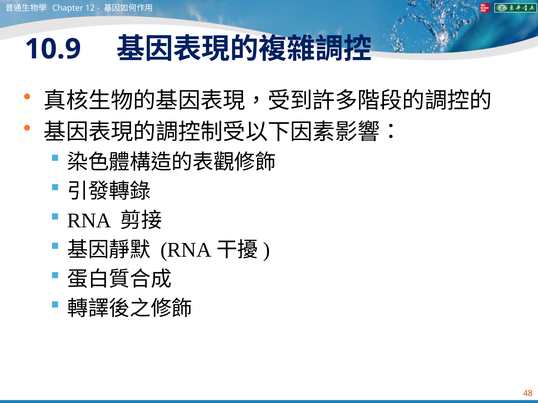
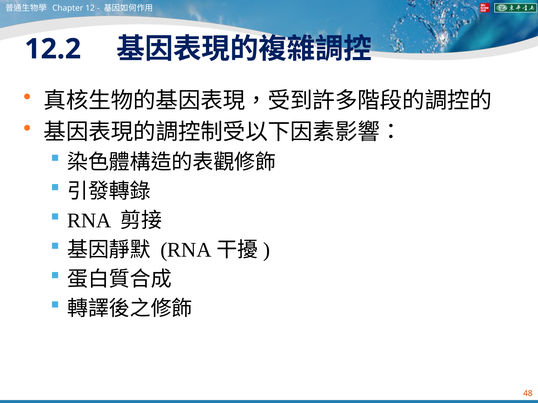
10.9: 10.9 -> 12.2
